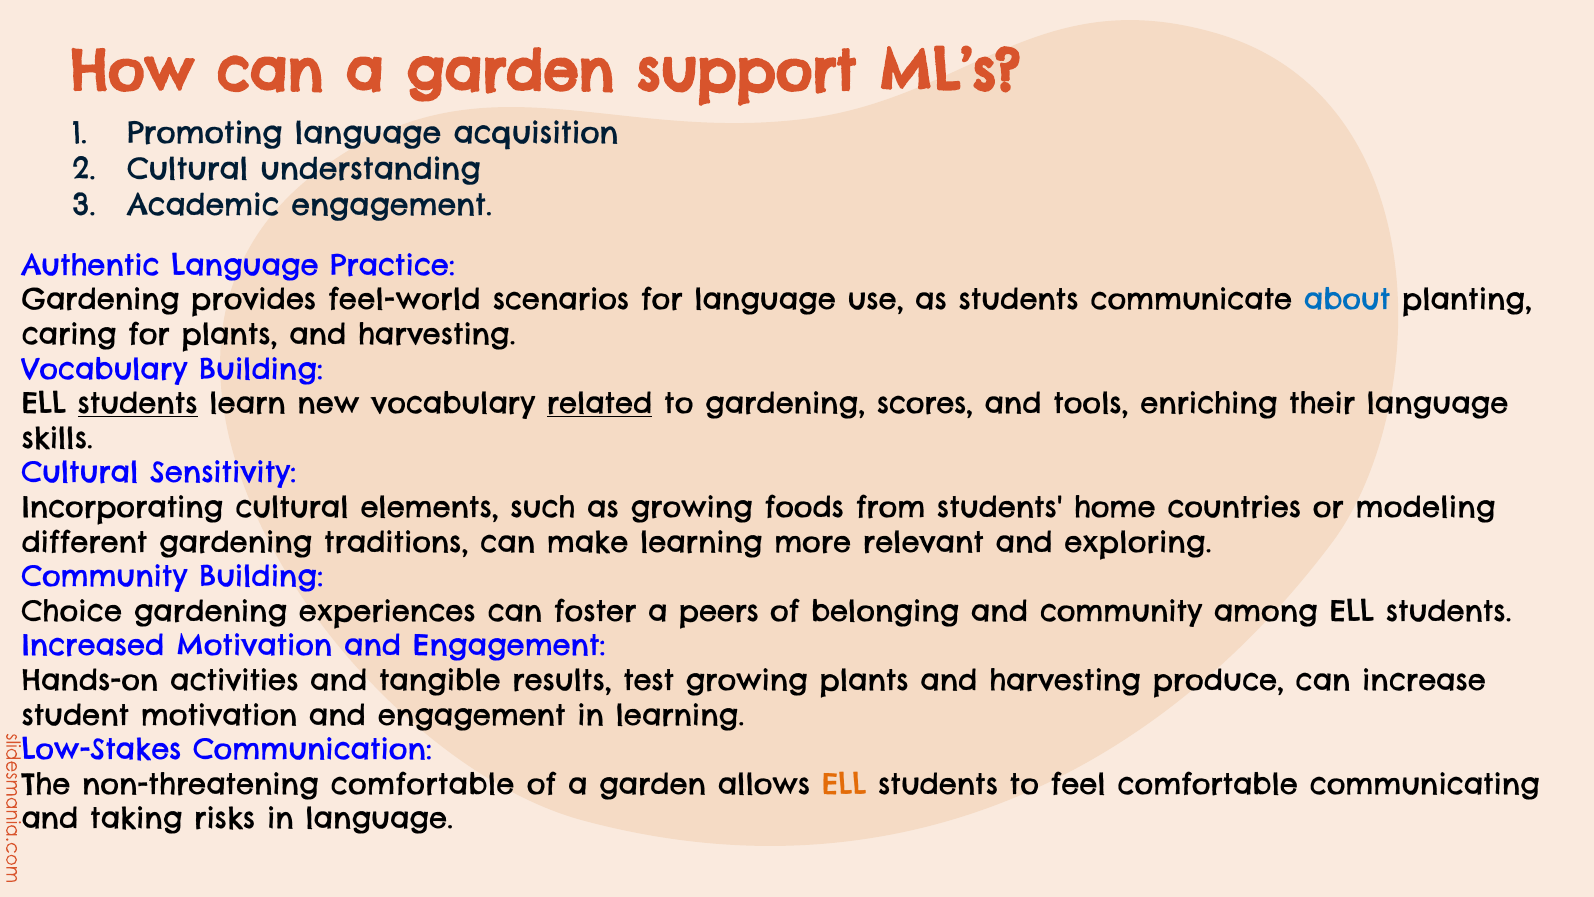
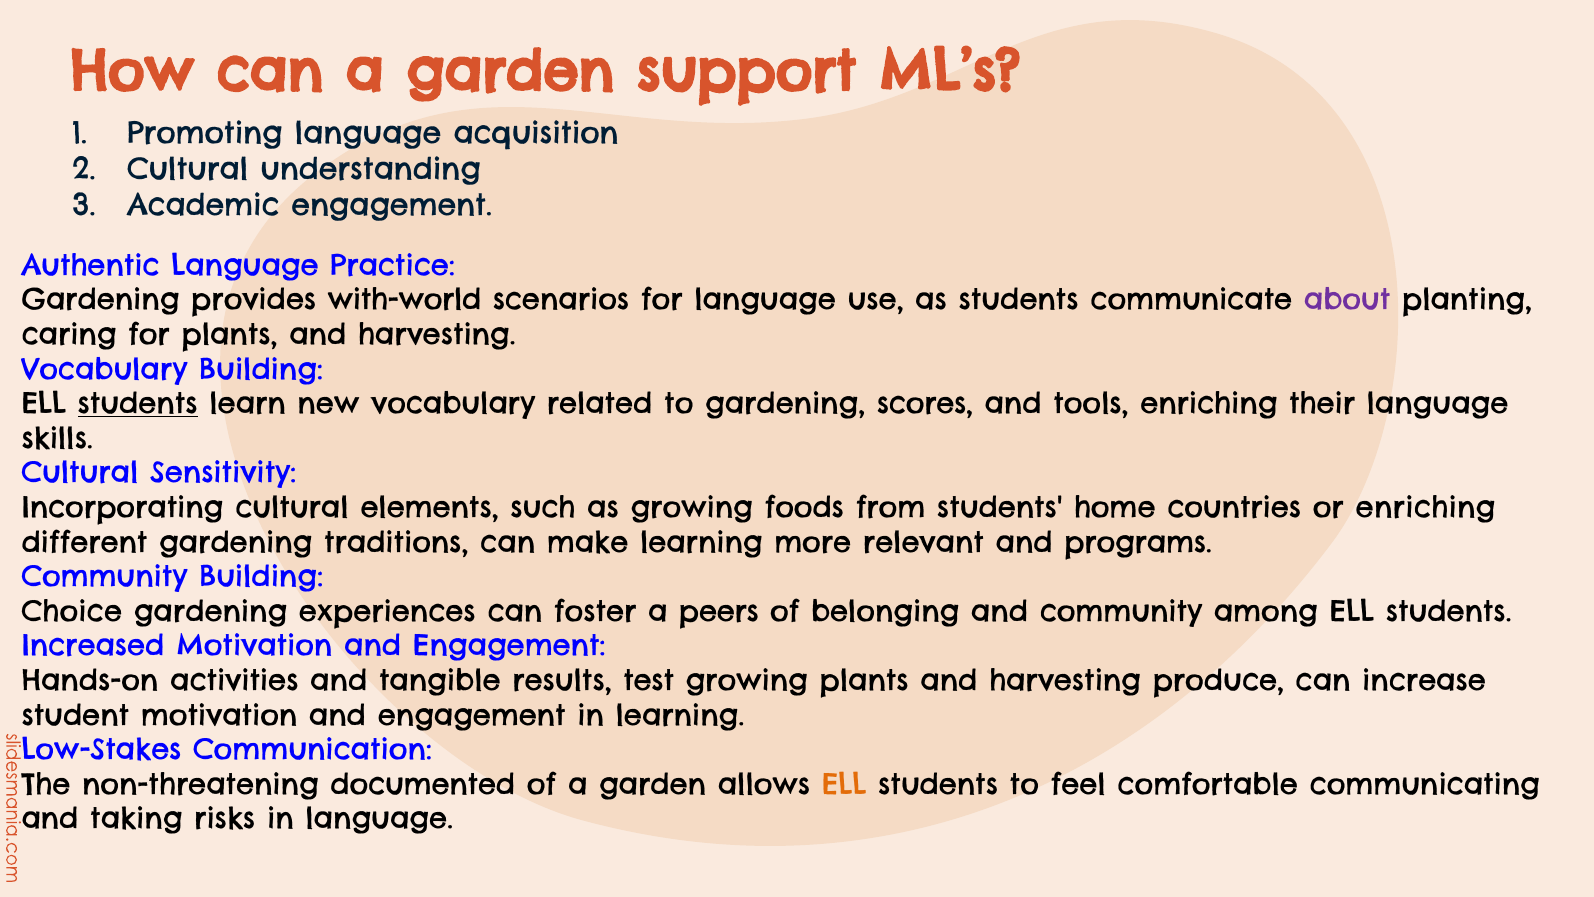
feel-world: feel-world -> with-world
about colour: blue -> purple
related underline: present -> none
or modeling: modeling -> enriching
exploring: exploring -> programs
non-threatening comfortable: comfortable -> documented
